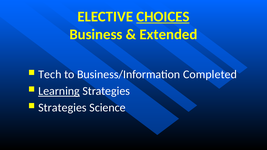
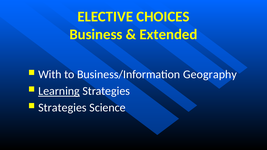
CHOICES underline: present -> none
Tech: Tech -> With
Completed: Completed -> Geography
